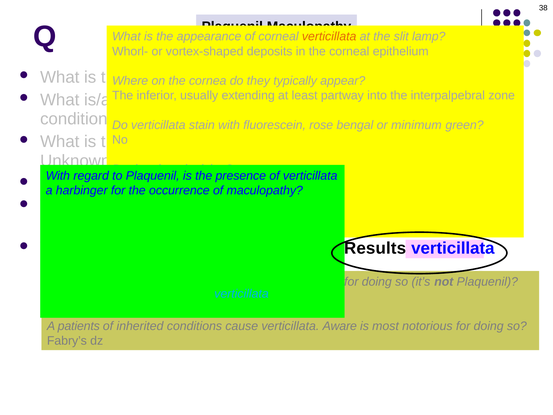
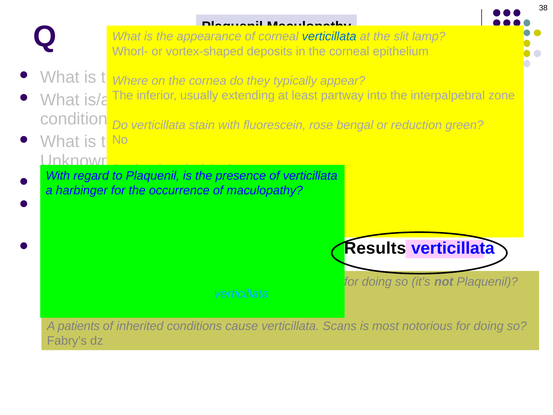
verticillata at (329, 37) colour: orange -> blue
minimum: minimum -> reduction
Aware: Aware -> Scans
